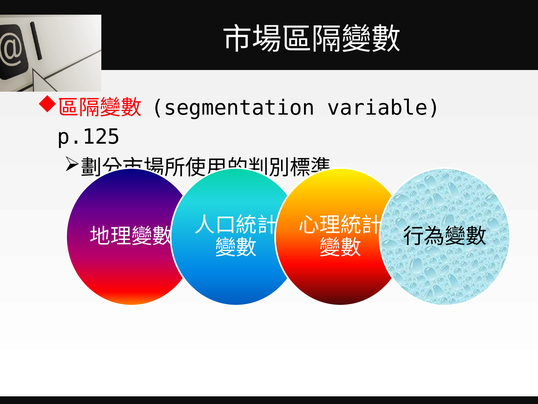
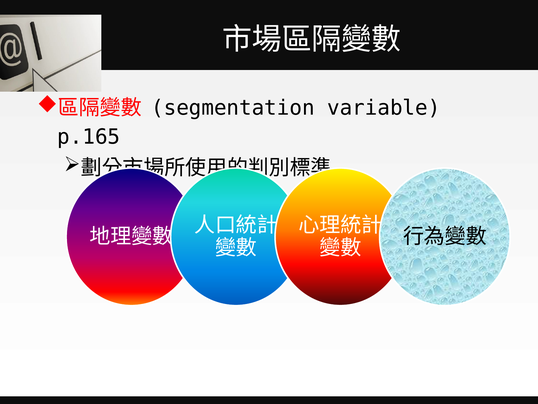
p.125: p.125 -> p.165
